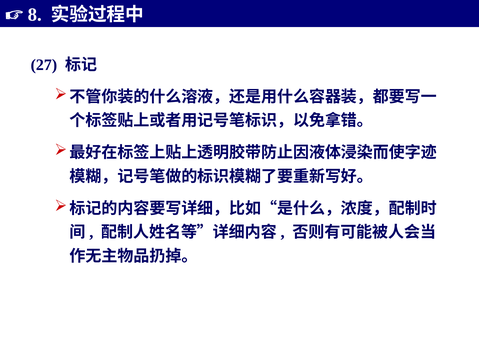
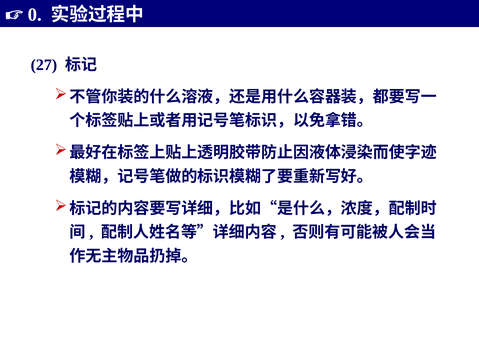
8: 8 -> 0
